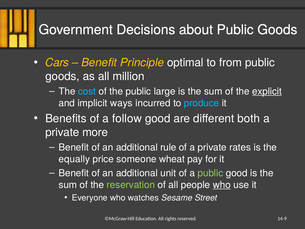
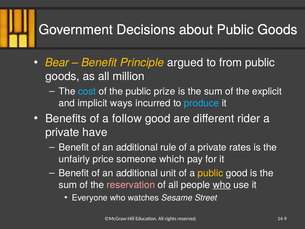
Cars: Cars -> Bear
optimal: optimal -> argued
large: large -> prize
explicit underline: present -> none
both: both -> rider
more: more -> have
equally: equally -> unfairly
wheat: wheat -> which
public at (210, 173) colour: light green -> yellow
reservation colour: light green -> pink
